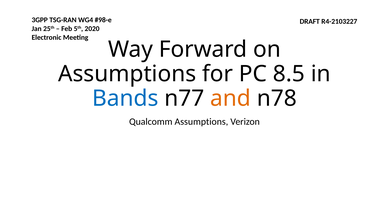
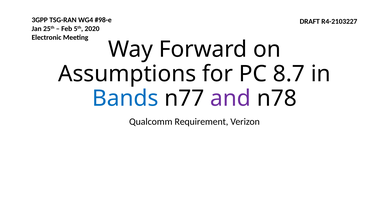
8.5: 8.5 -> 8.7
and colour: orange -> purple
Qualcomm Assumptions: Assumptions -> Requirement
